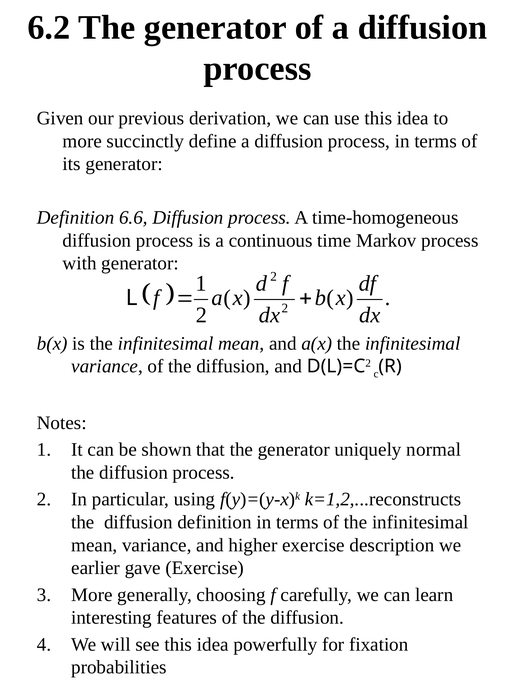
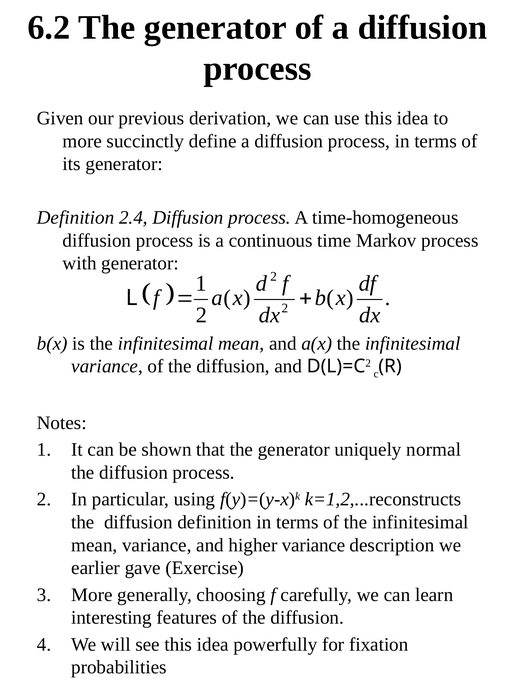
6.6: 6.6 -> 2.4
higher exercise: exercise -> variance
